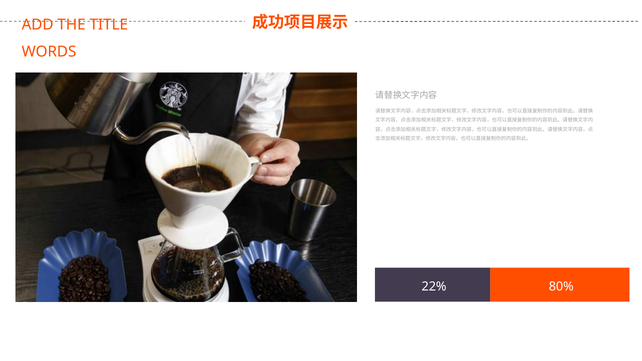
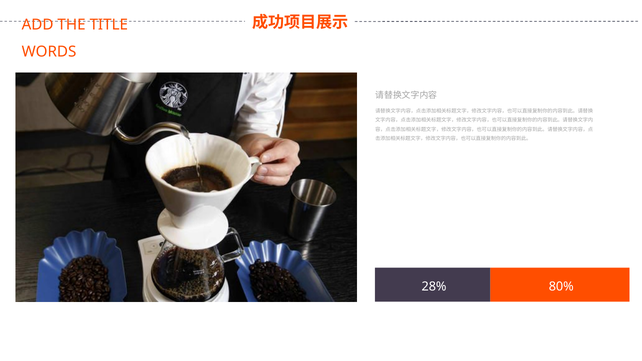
22%: 22% -> 28%
